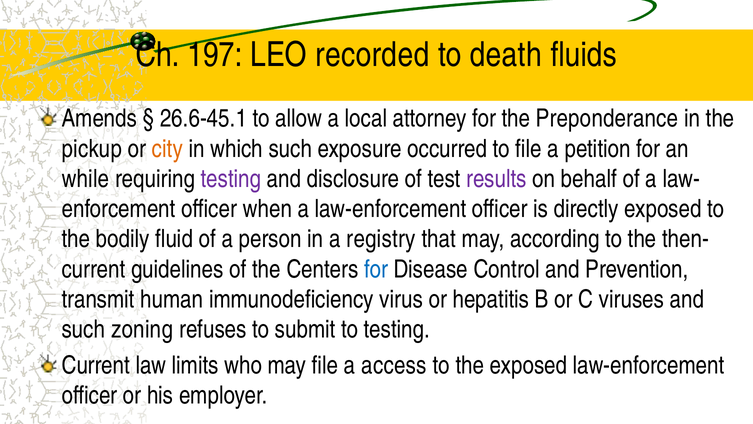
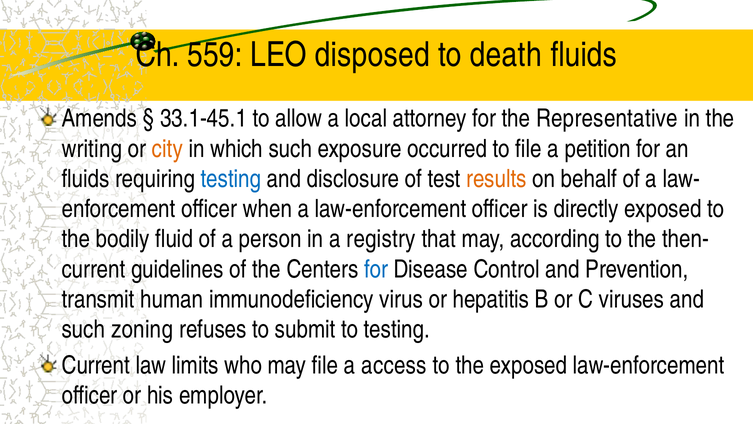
197: 197 -> 559
recorded: recorded -> disposed
26.6-45.1: 26.6-45.1 -> 33.1-45.1
Preponderance: Preponderance -> Representative
pickup: pickup -> writing
while at (86, 179): while -> fluids
testing at (231, 179) colour: purple -> blue
results colour: purple -> orange
